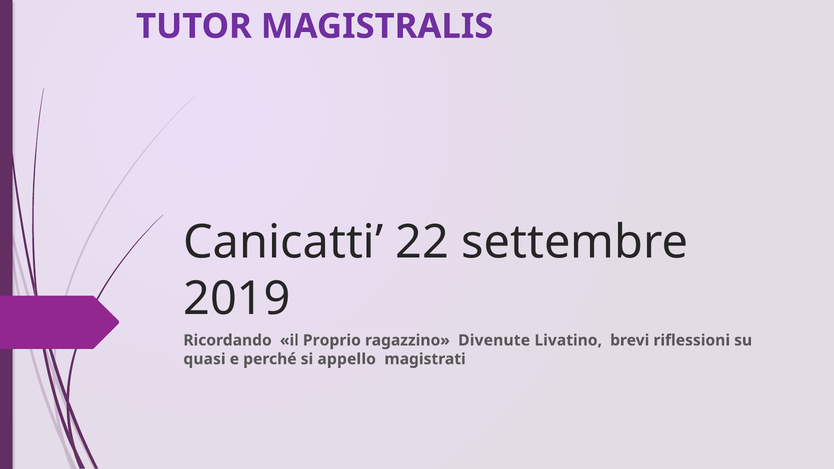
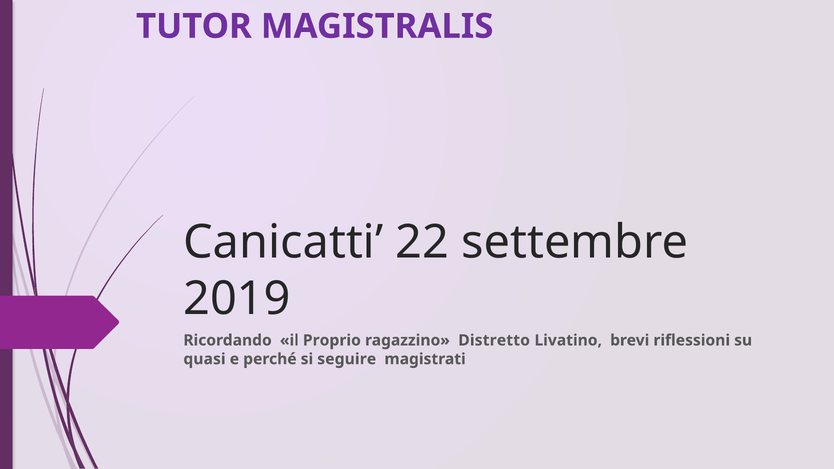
Divenute: Divenute -> Distretto
appello: appello -> seguire
